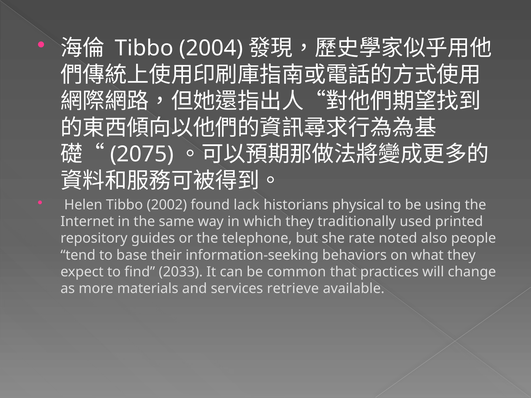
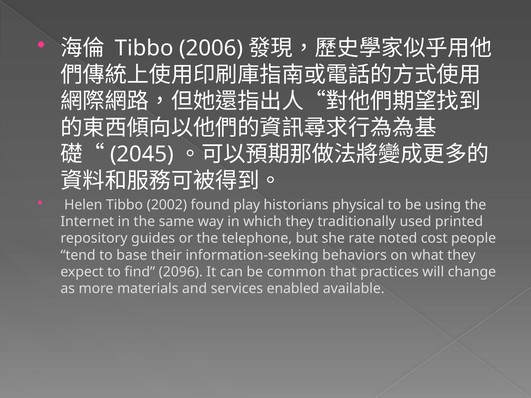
2004: 2004 -> 2006
2075: 2075 -> 2045
lack: lack -> play
also: also -> cost
2033: 2033 -> 2096
retrieve: retrieve -> enabled
